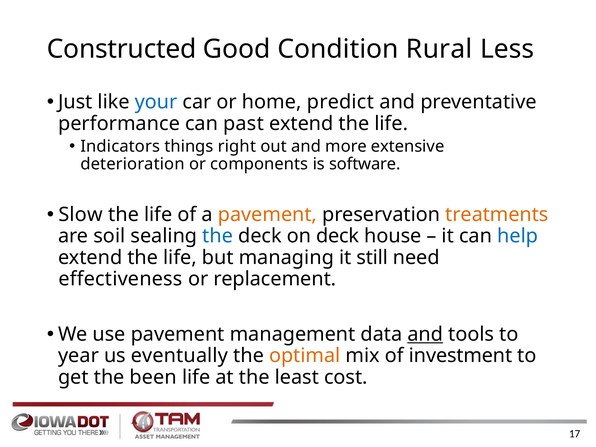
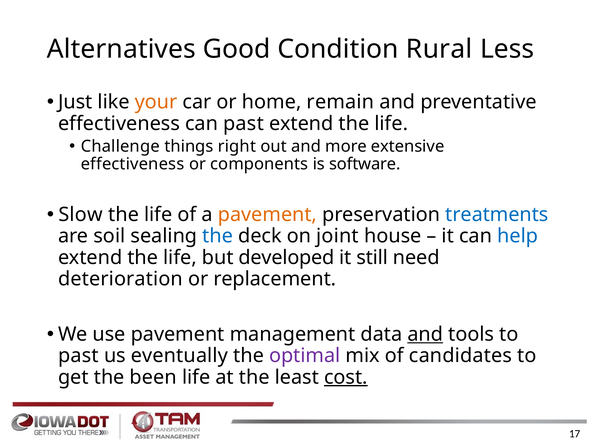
Constructed: Constructed -> Alternatives
your colour: blue -> orange
predict: predict -> remain
performance at (119, 124): performance -> effectiveness
Indicators: Indicators -> Challenge
deterioration at (133, 164): deterioration -> effectiveness
treatments colour: orange -> blue
on deck: deck -> joint
managing: managing -> developed
effectiveness: effectiveness -> deterioration
year at (78, 356): year -> past
optimal colour: orange -> purple
investment: investment -> candidates
cost underline: none -> present
